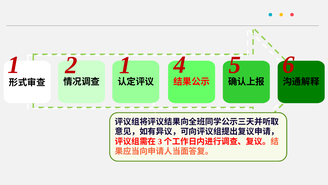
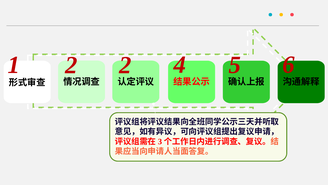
2 1: 1 -> 2
